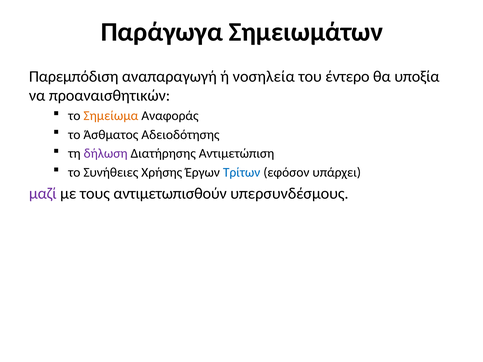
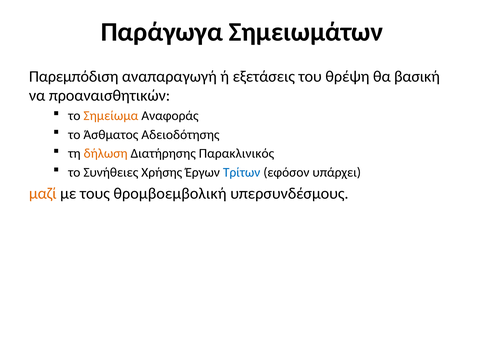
νοσηλεία: νοσηλεία -> εξετάσεις
έντερο: έντερο -> θρέψη
υποξία: υποξία -> βασική
δήλωση colour: purple -> orange
Αντιμετώπιση: Αντιμετώπιση -> Παρακλινικός
μαζί colour: purple -> orange
αντιμετωπισθούν: αντιμετωπισθούν -> θρομβοεμβολική
